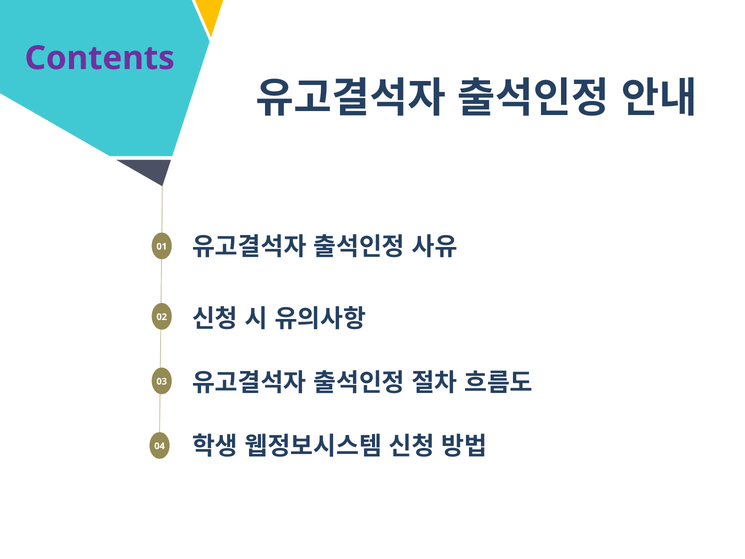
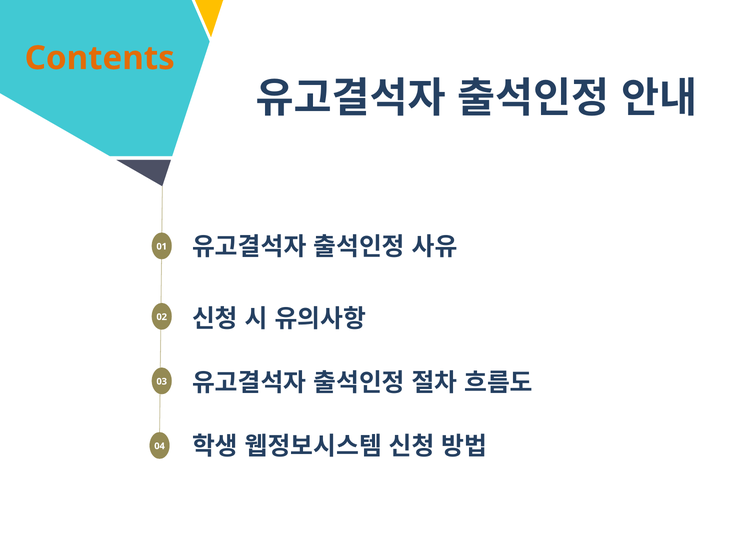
Contents colour: purple -> orange
